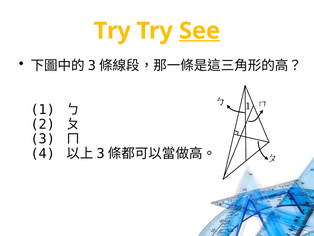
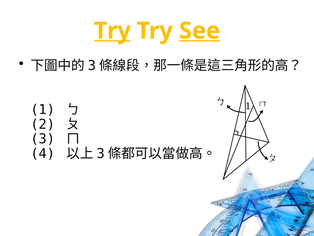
Try at (112, 31) underline: none -> present
